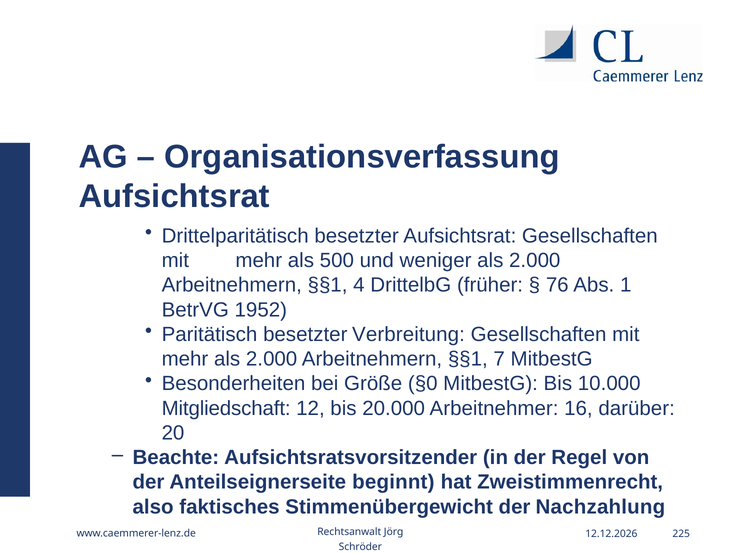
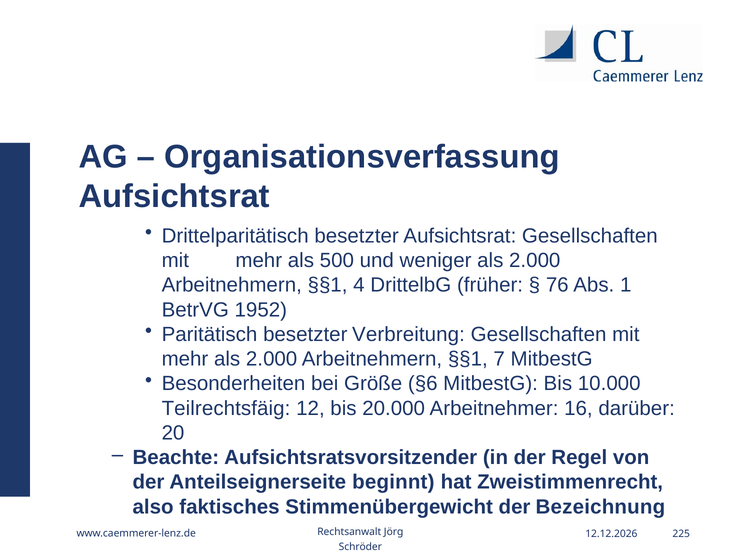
§0: §0 -> §6
Mitgliedschaft: Mitgliedschaft -> Teilrechtsfäig
Nachzahlung: Nachzahlung -> Bezeichnung
